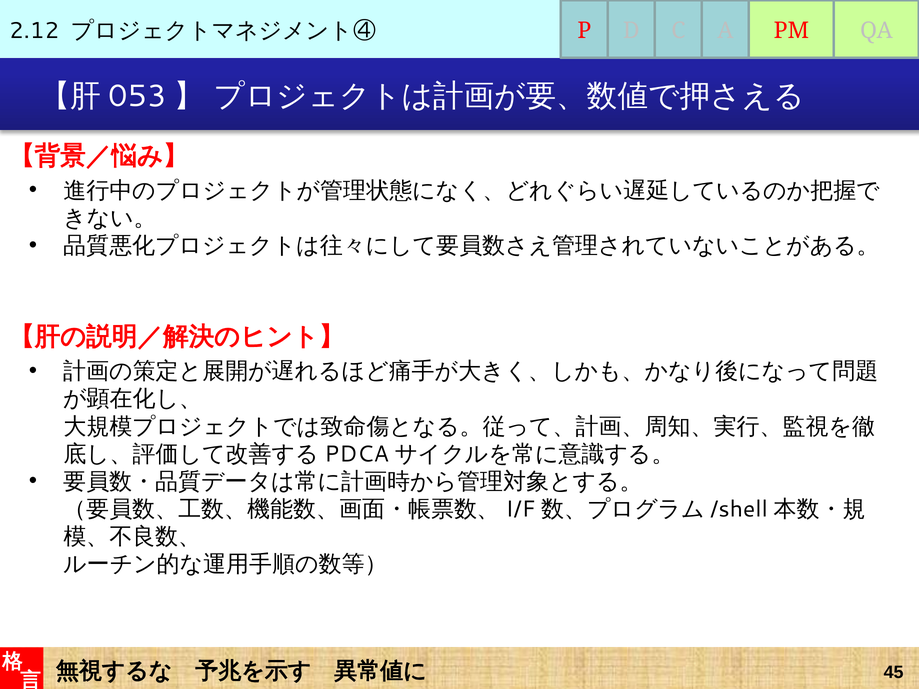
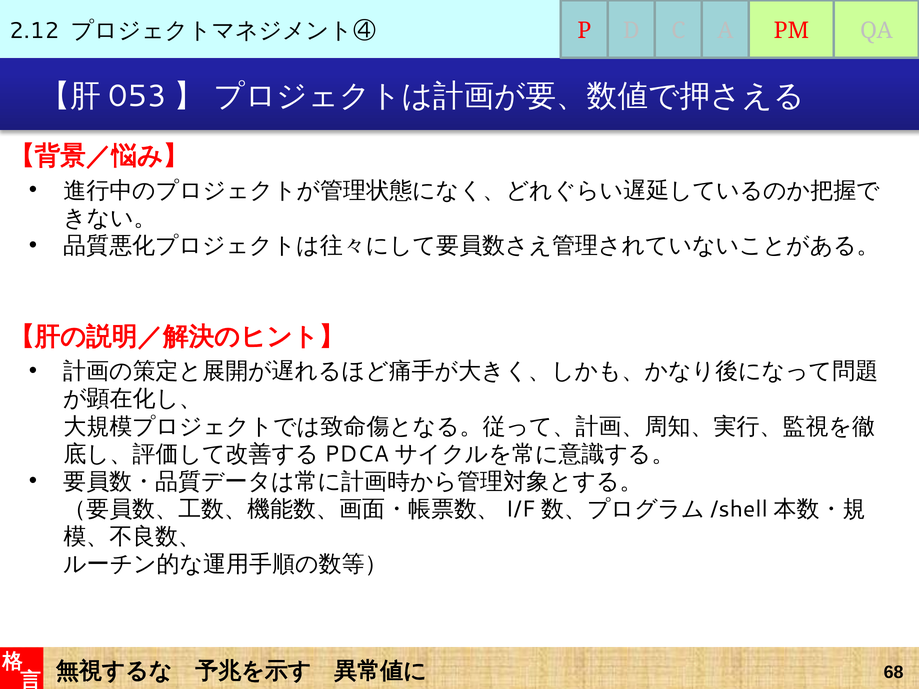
45: 45 -> 68
